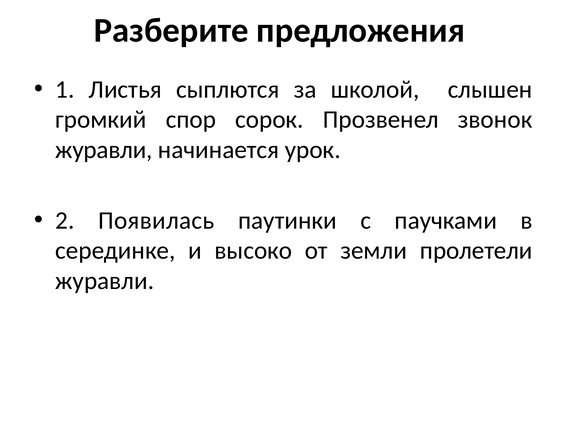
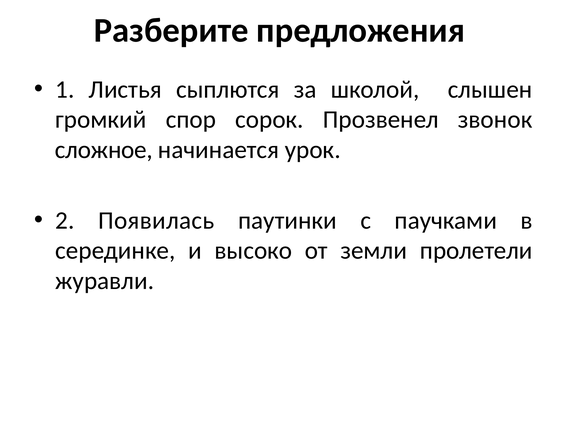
журавли at (104, 150): журавли -> сложное
